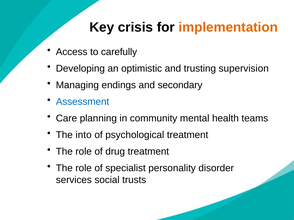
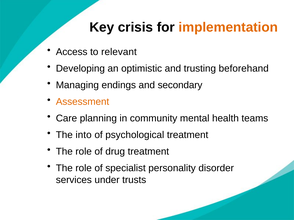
carefully: carefully -> relevant
supervision: supervision -> beforehand
Assessment colour: blue -> orange
social: social -> under
